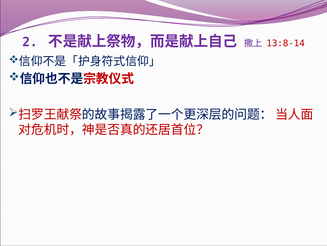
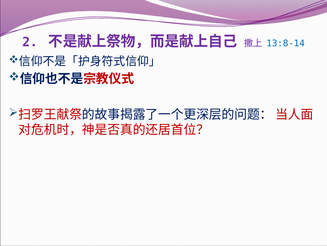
13:8-14 colour: red -> blue
